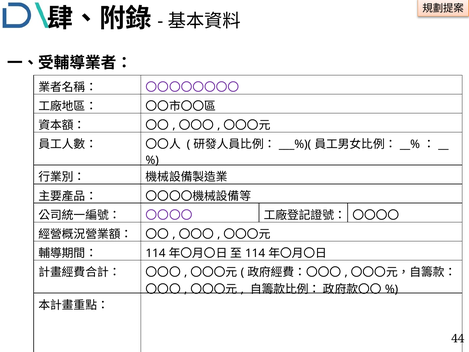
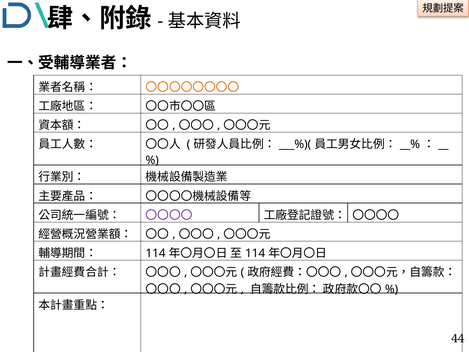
〇〇〇〇〇〇〇〇 colour: purple -> orange
